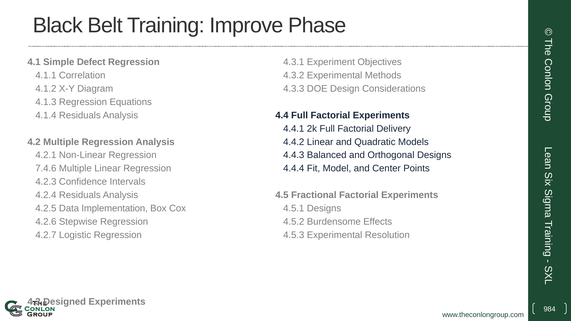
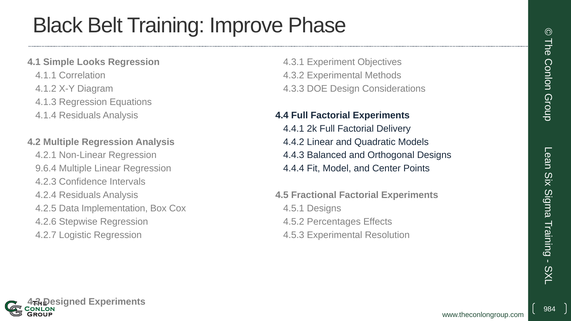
Defect: Defect -> Looks
7.4.6: 7.4.6 -> 9.6.4
Burdensome: Burdensome -> Percentages
